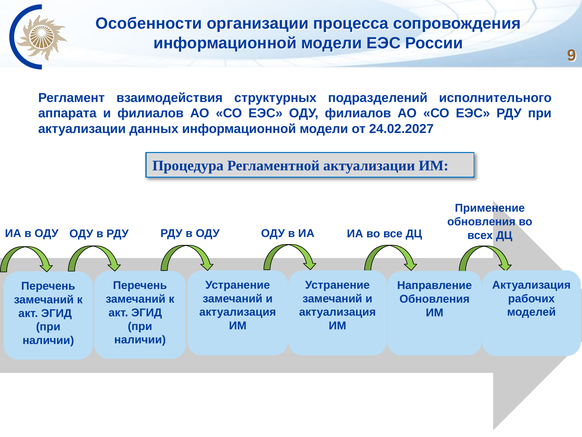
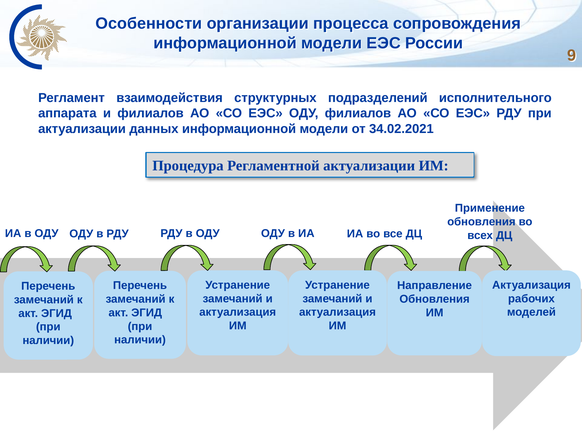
24.02.2027: 24.02.2027 -> 34.02.2021
